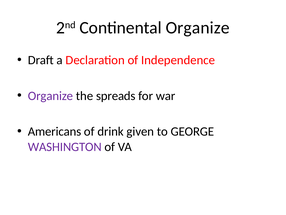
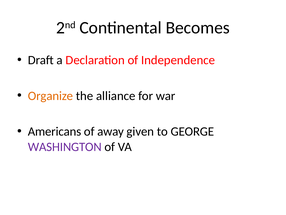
Continental Organize: Organize -> Becomes
Organize at (51, 96) colour: purple -> orange
spreads: spreads -> alliance
drink: drink -> away
